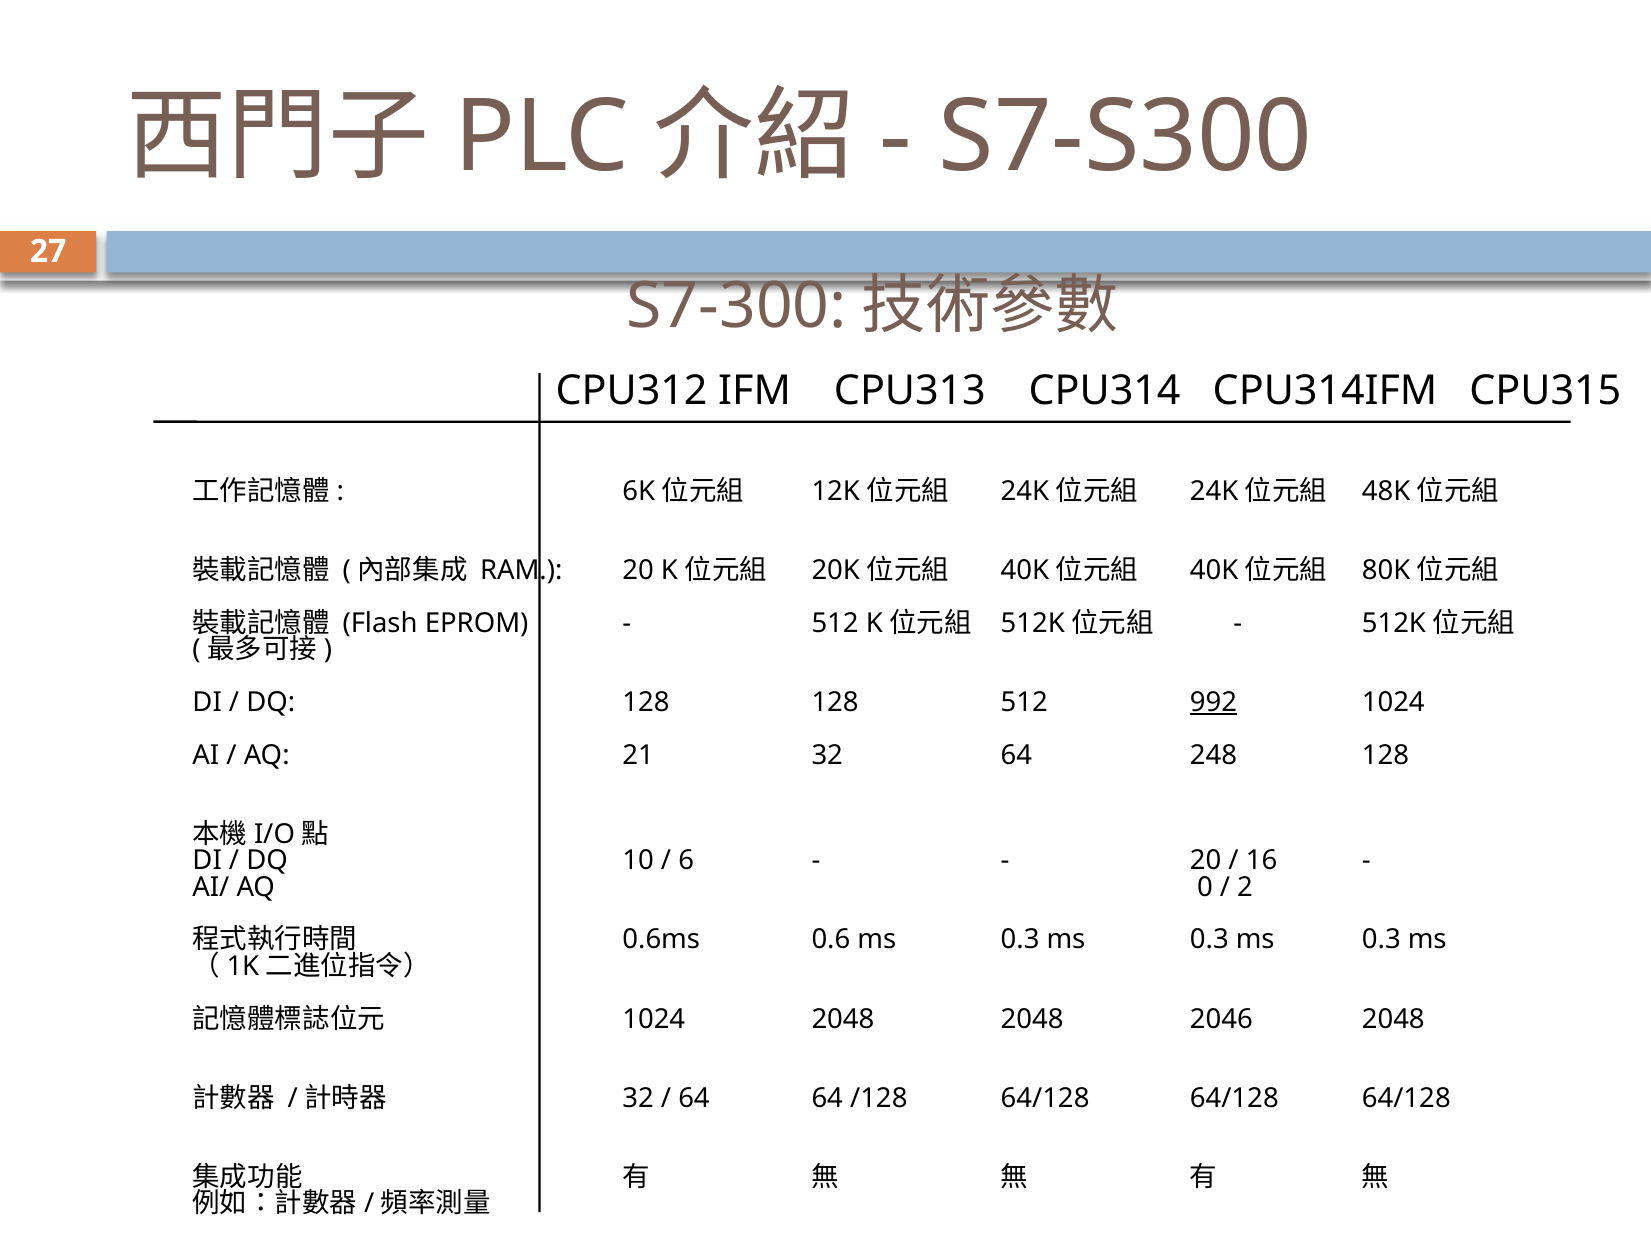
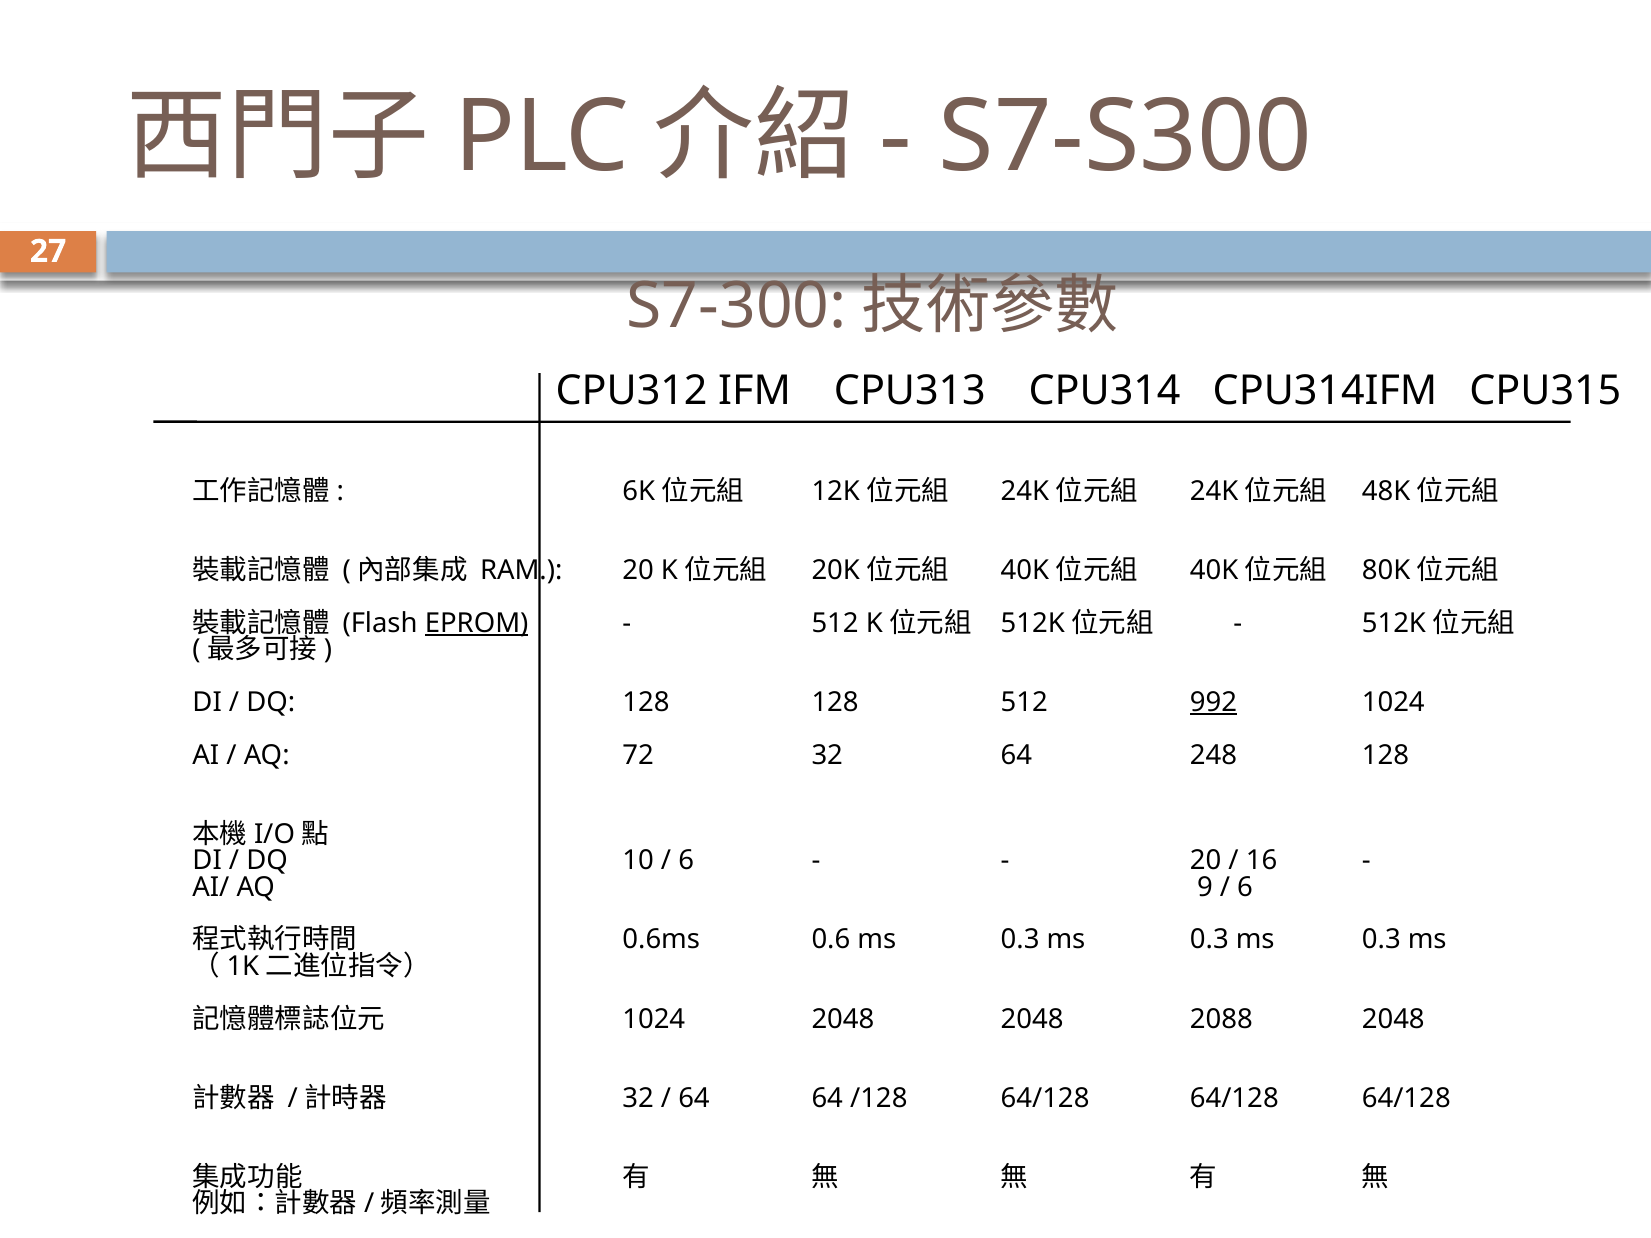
EPROM underline: none -> present
21: 21 -> 72
0: 0 -> 9
2 at (1245, 887): 2 -> 6
2046: 2046 -> 2088
